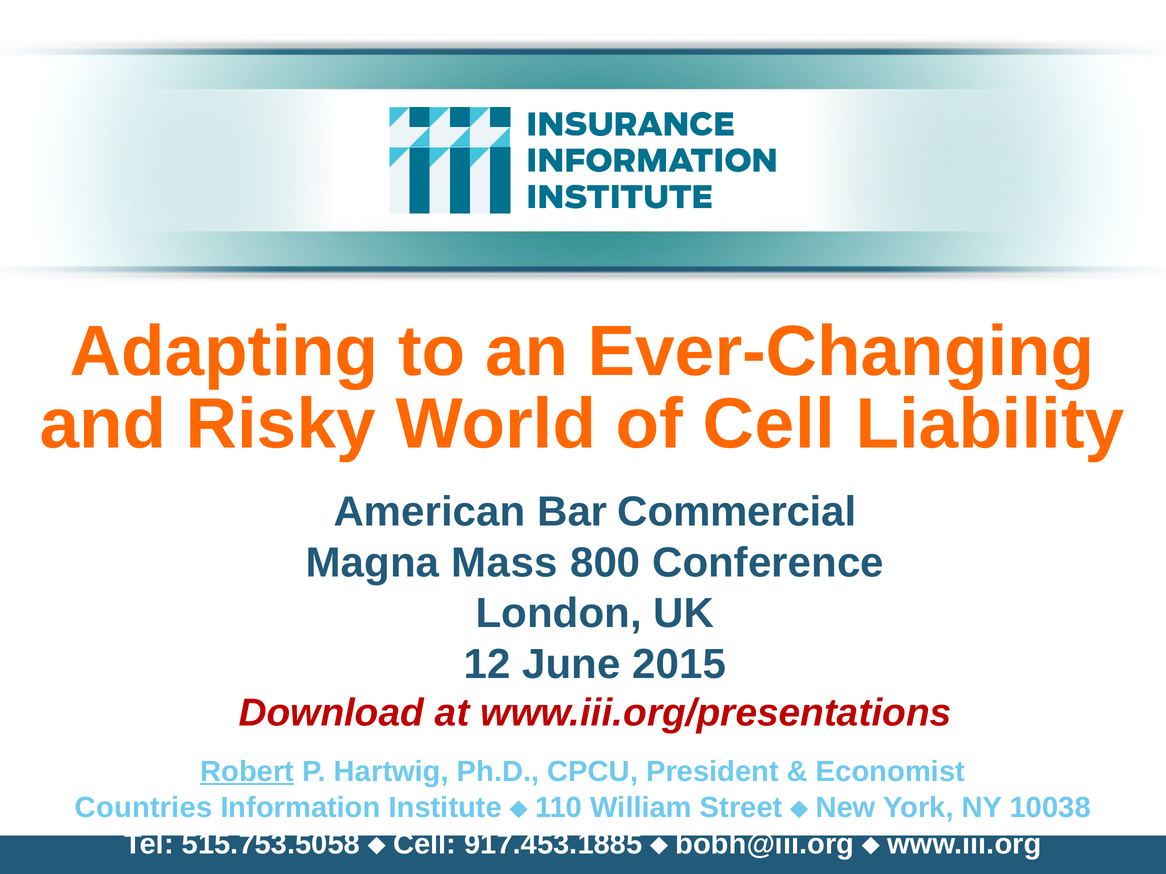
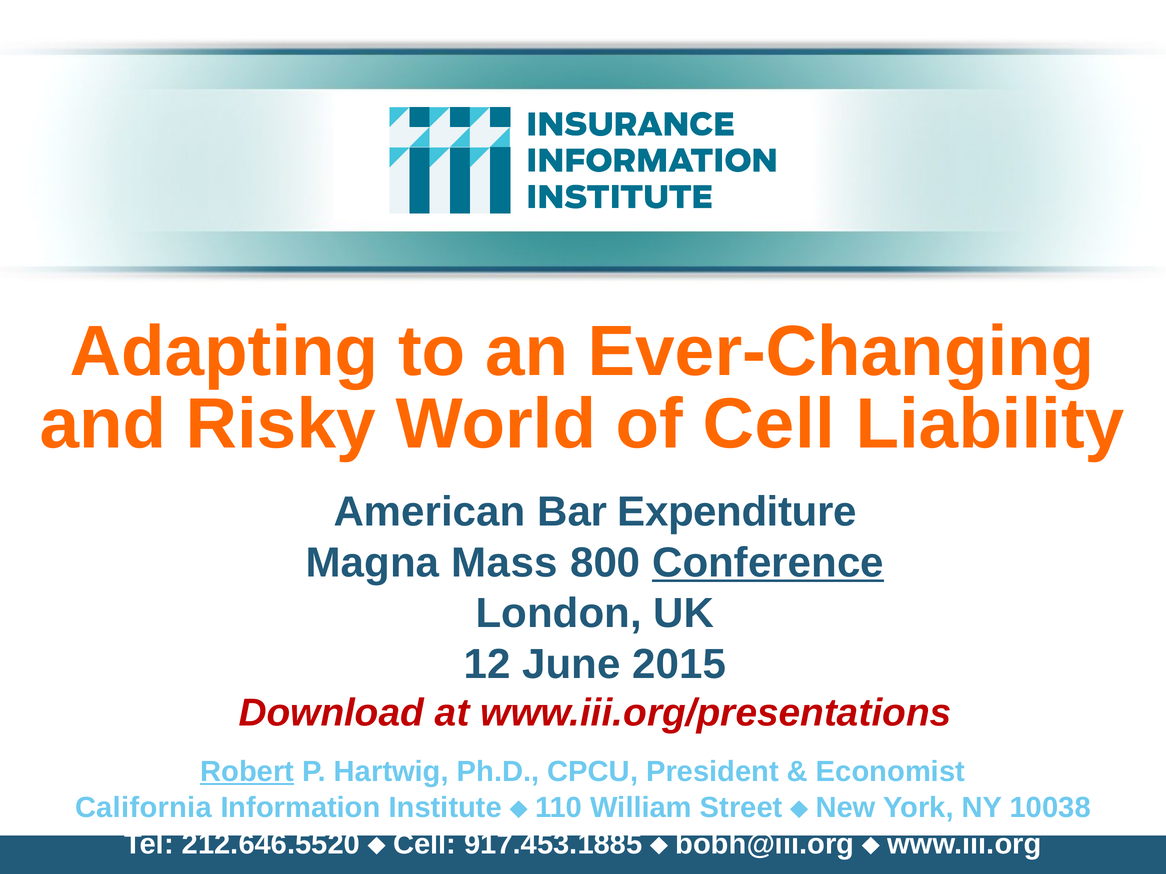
Commercial: Commercial -> Expenditure
Conference underline: none -> present
Countries: Countries -> California
515.753.5058: 515.753.5058 -> 212.646.5520
